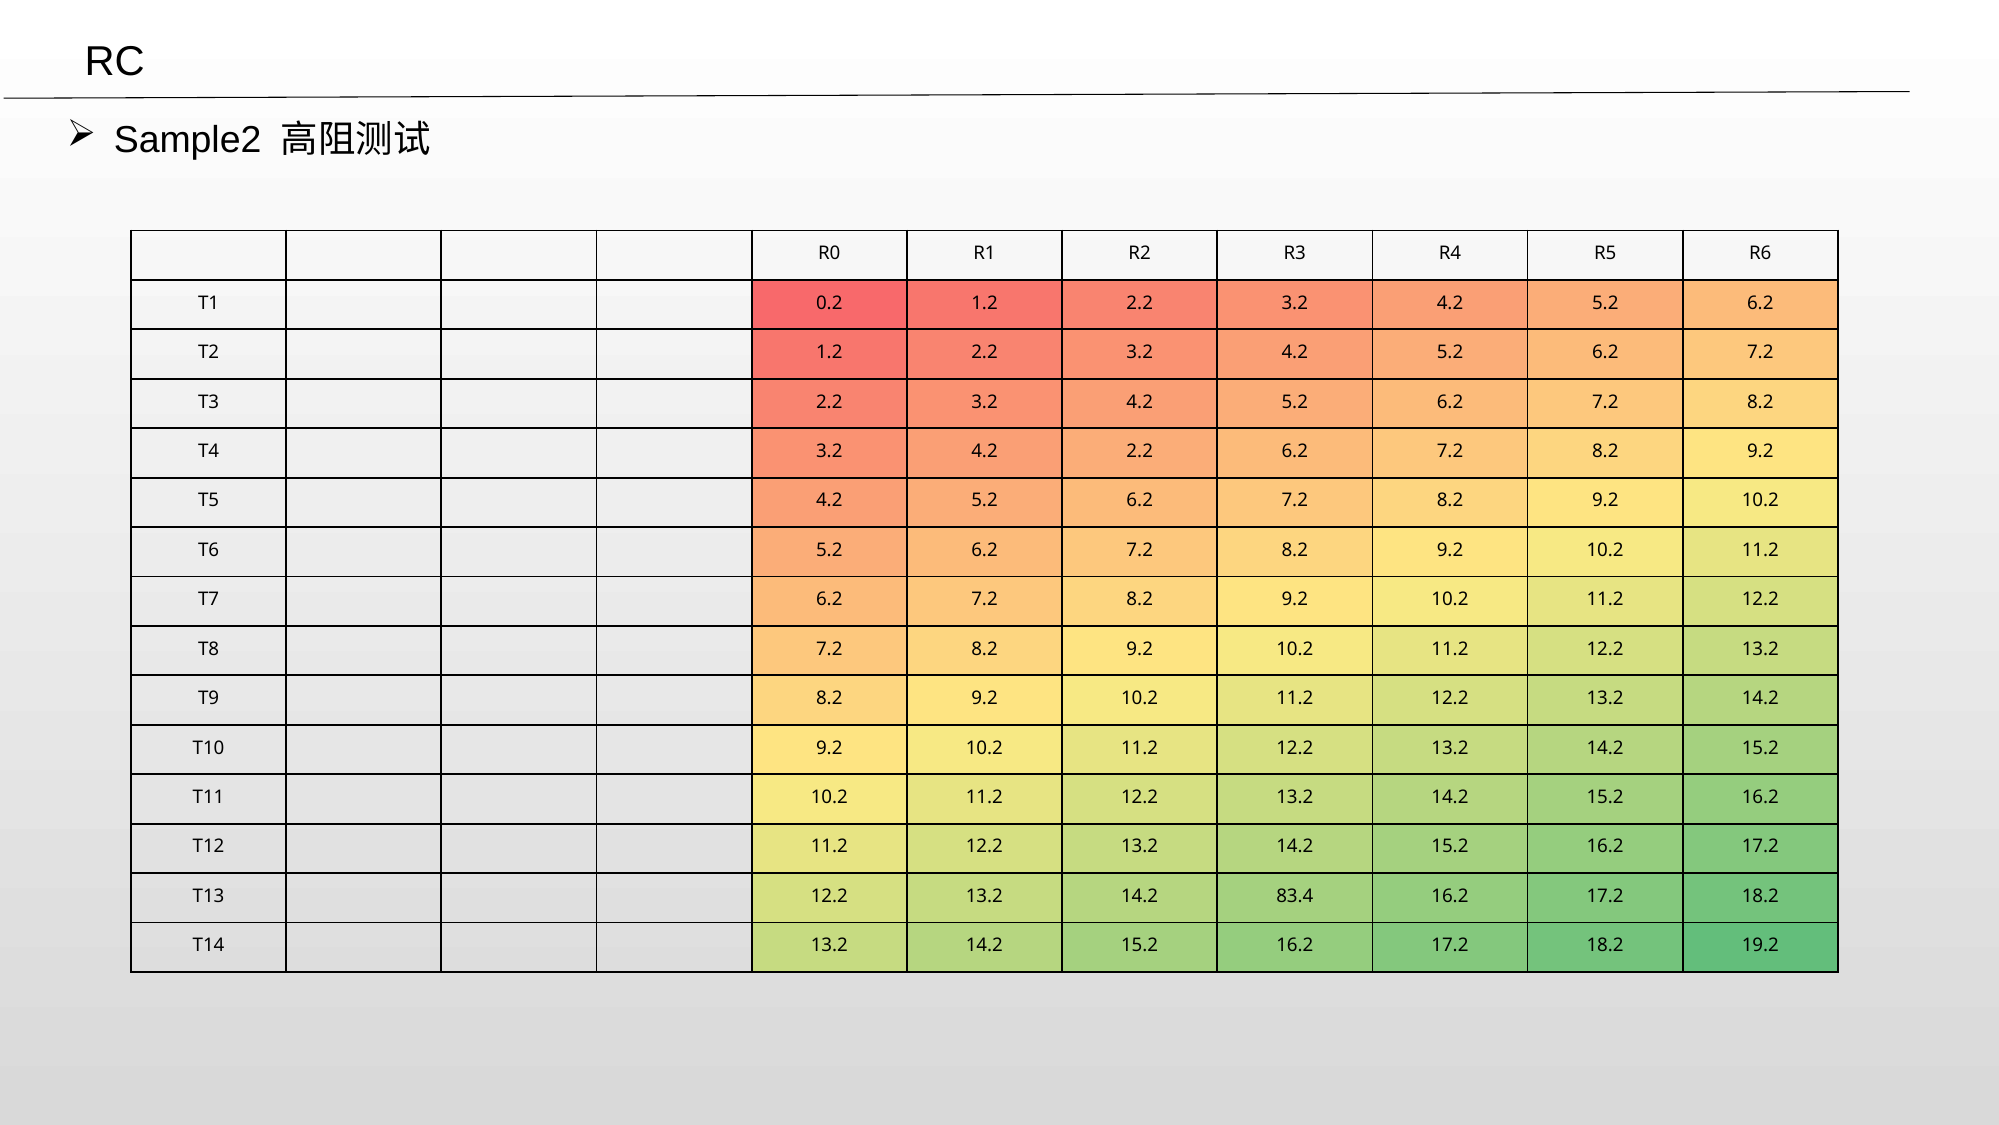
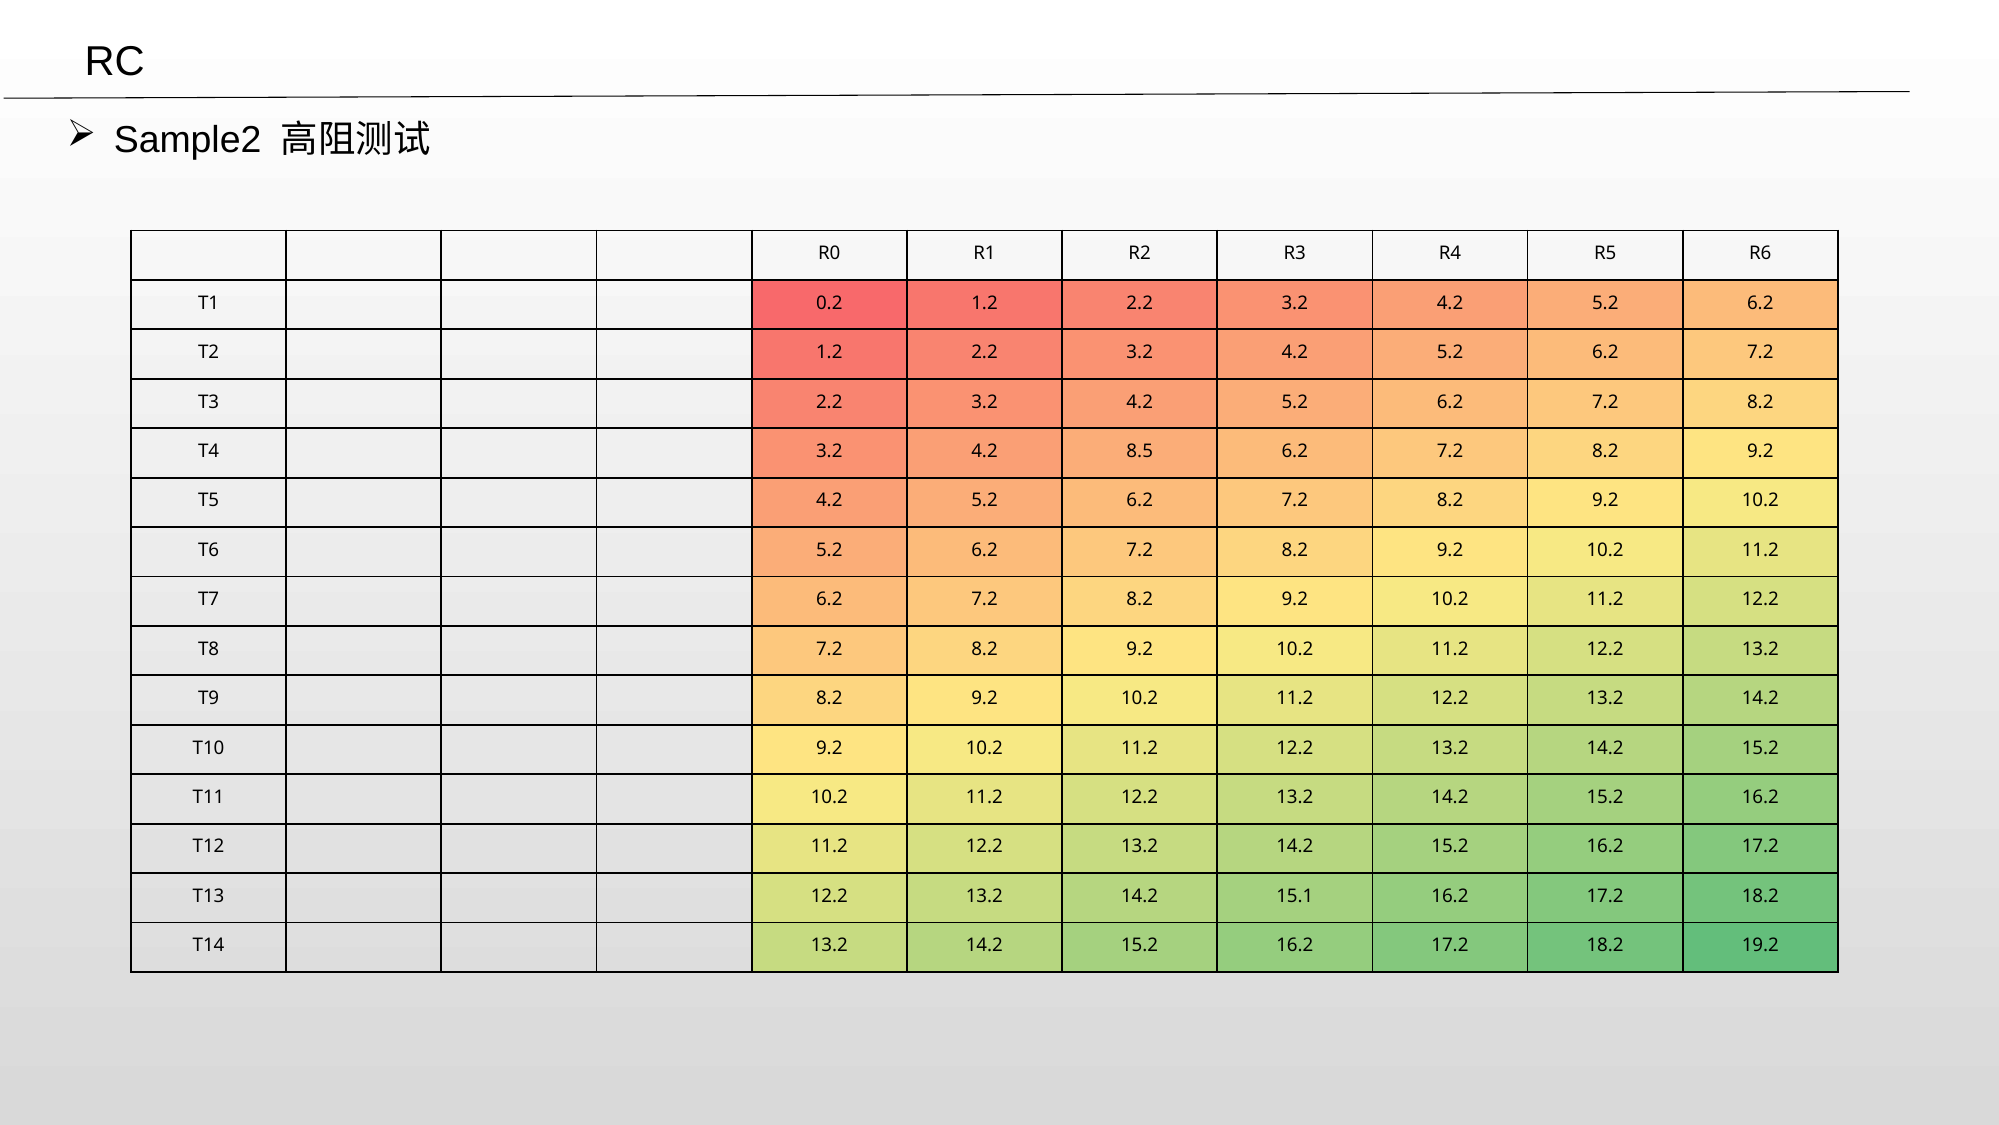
4.2 2.2: 2.2 -> 8.5
83.4: 83.4 -> 15.1
